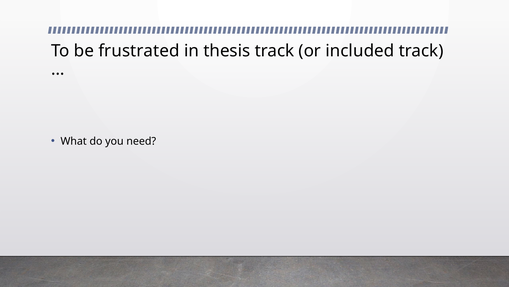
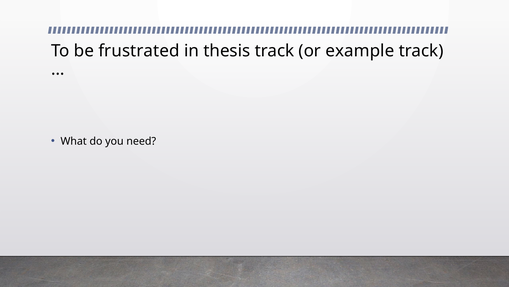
included: included -> example
